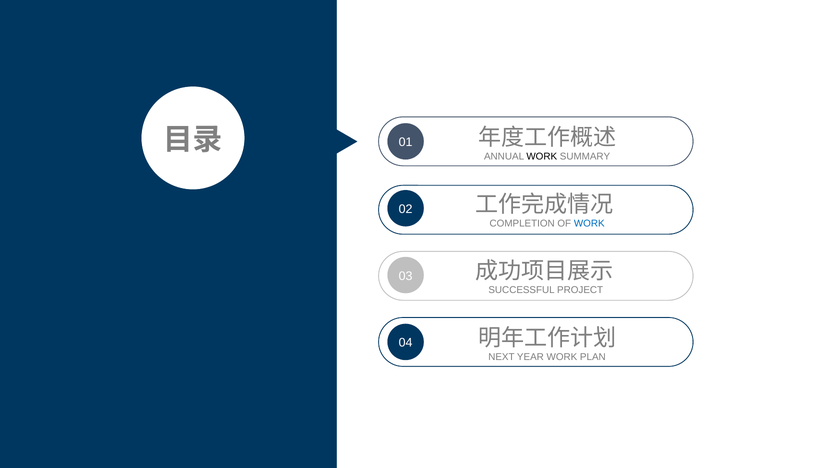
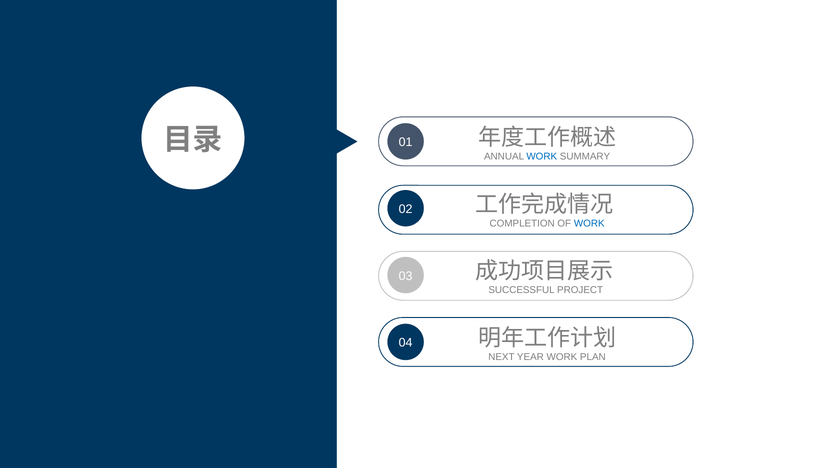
WORK at (542, 157) colour: black -> blue
